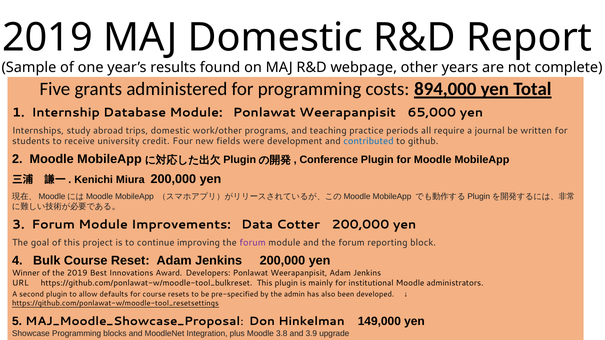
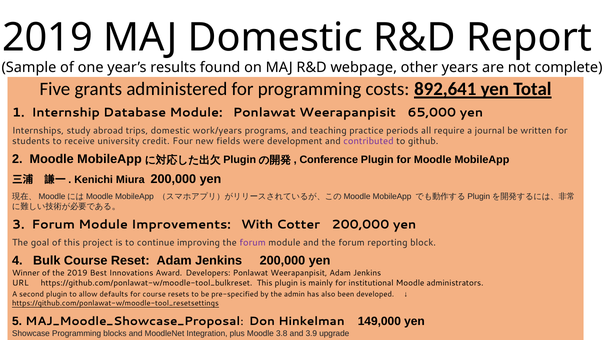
894,000: 894,000 -> 892,641
work/other: work/other -> work/years
contributed colour: blue -> purple
Data: Data -> With
